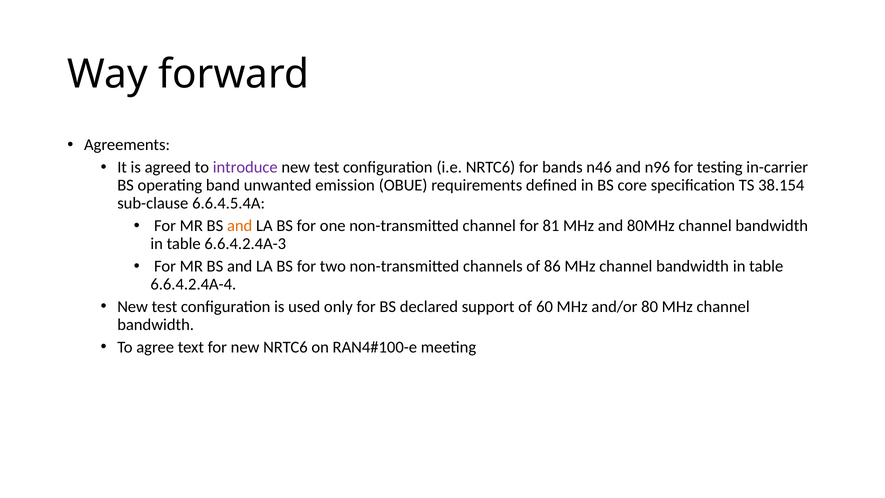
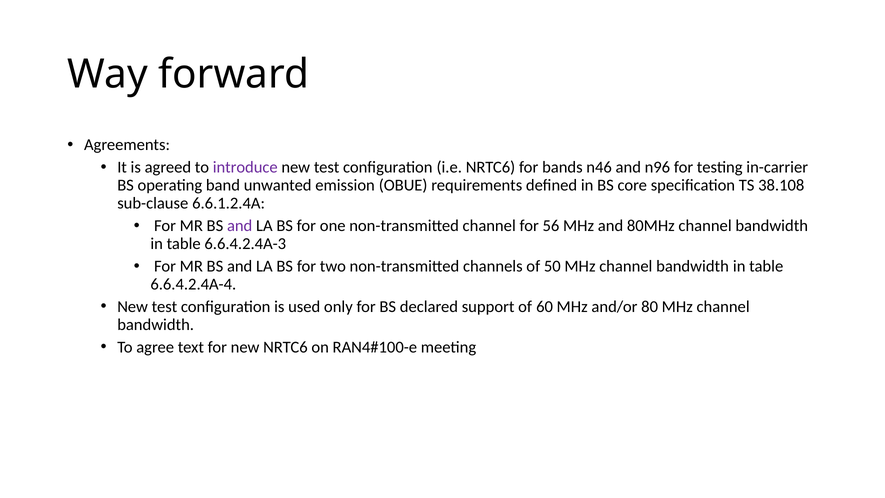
38.154: 38.154 -> 38.108
6.6.4.5.4A: 6.6.4.5.4A -> 6.6.1.2.4A
and at (240, 226) colour: orange -> purple
81: 81 -> 56
86: 86 -> 50
